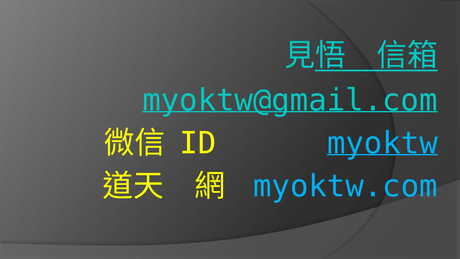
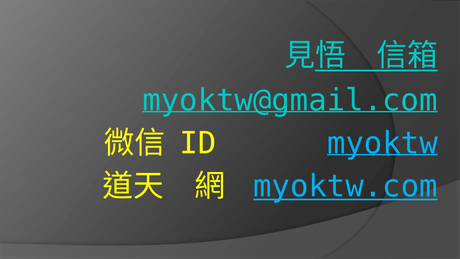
myoktw.com underline: none -> present
